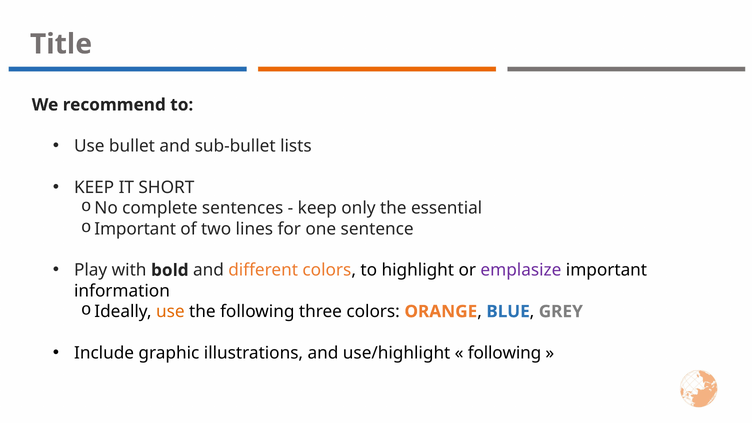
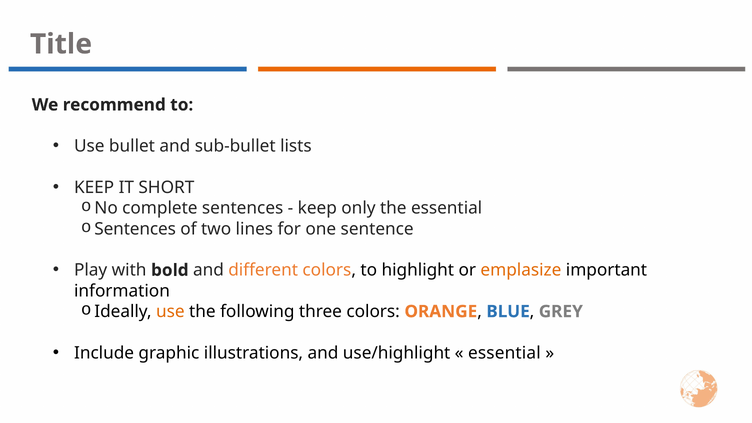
Important at (135, 229): Important -> Sentences
emplasize colour: purple -> orange
following at (505, 353): following -> essential
